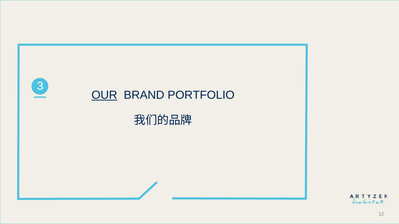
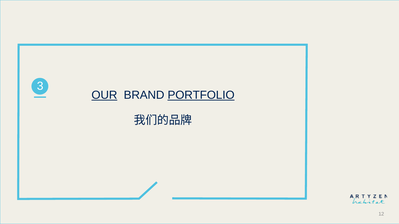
PORTFOLIO underline: none -> present
